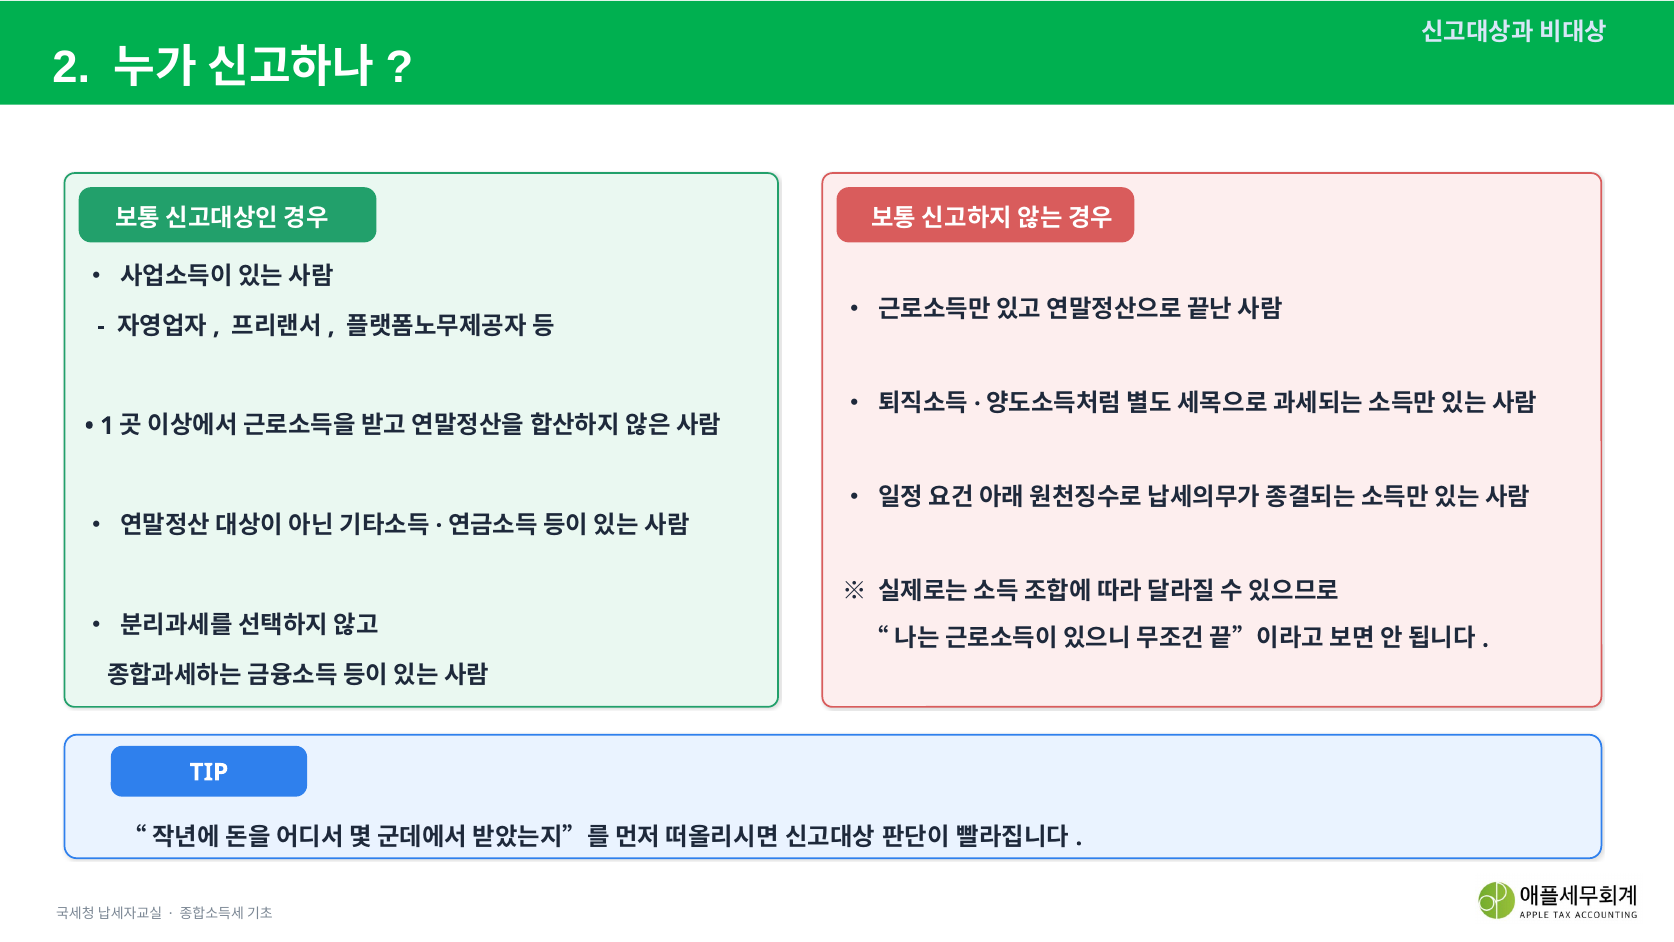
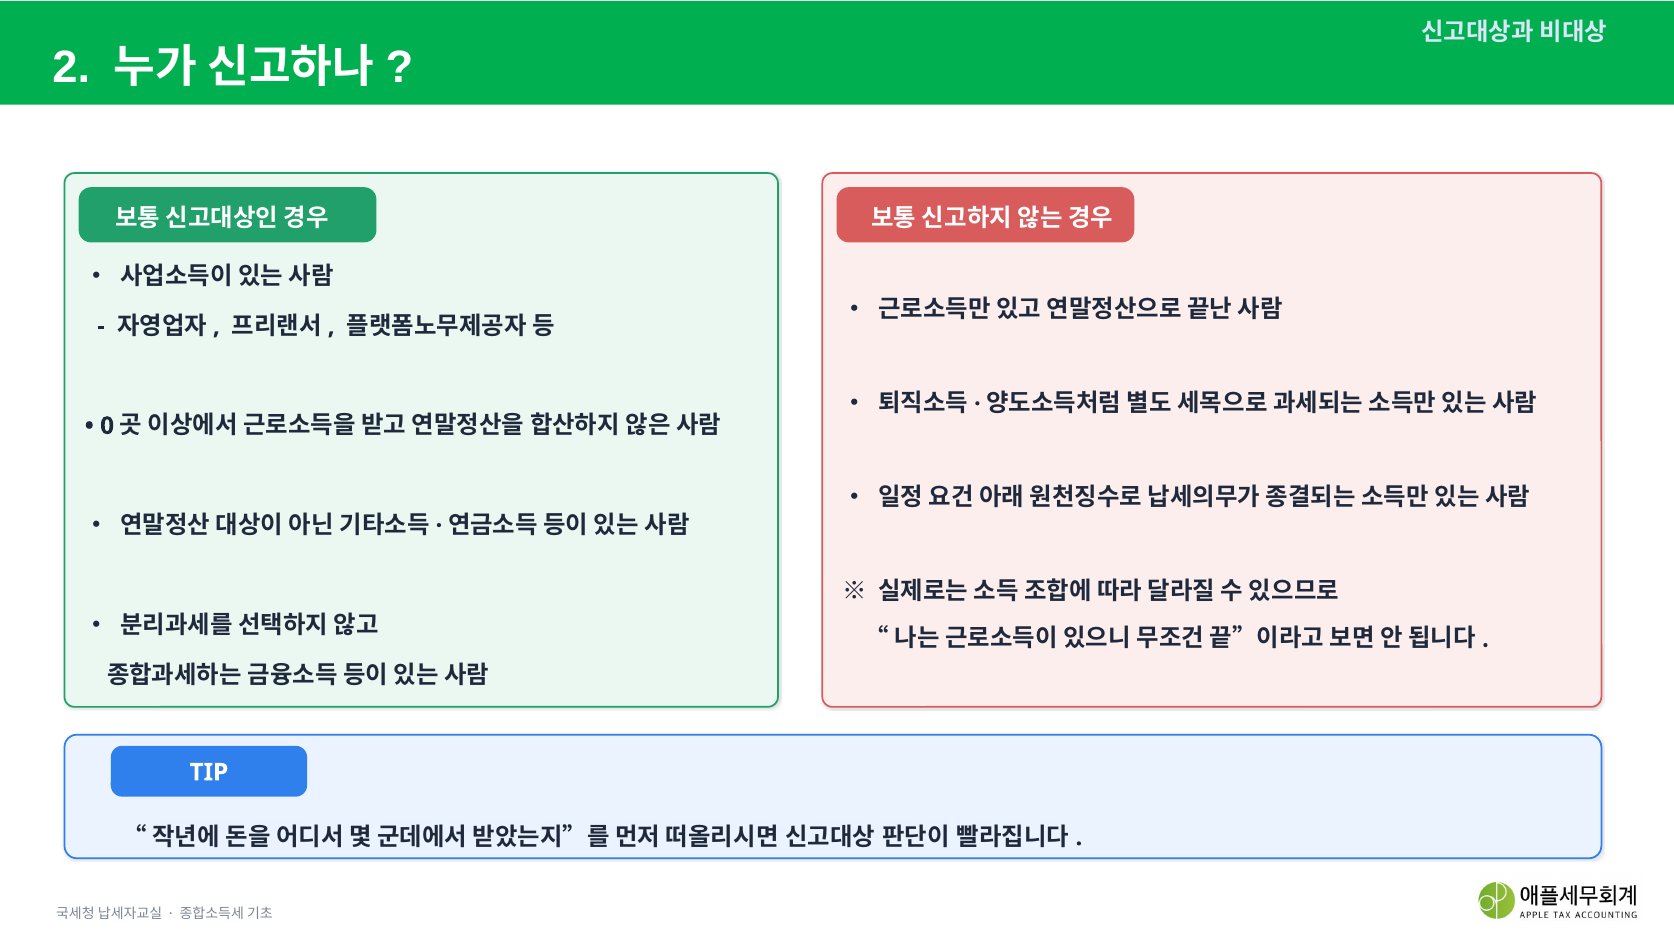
1: 1 -> 0
